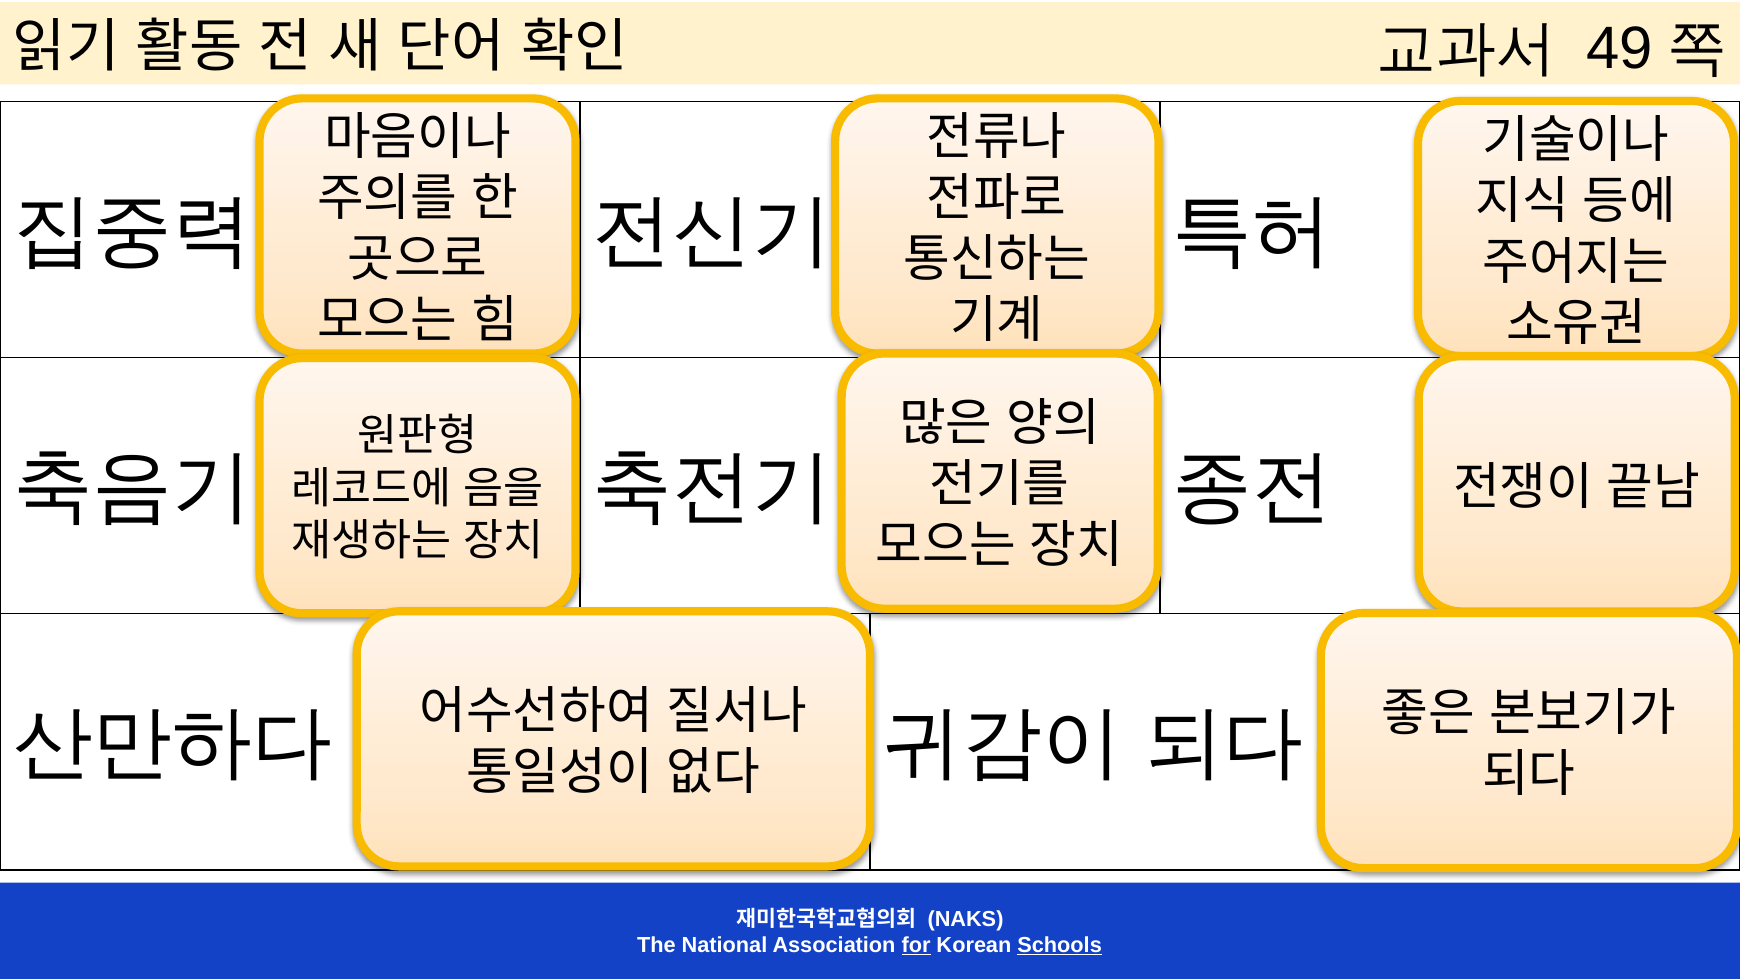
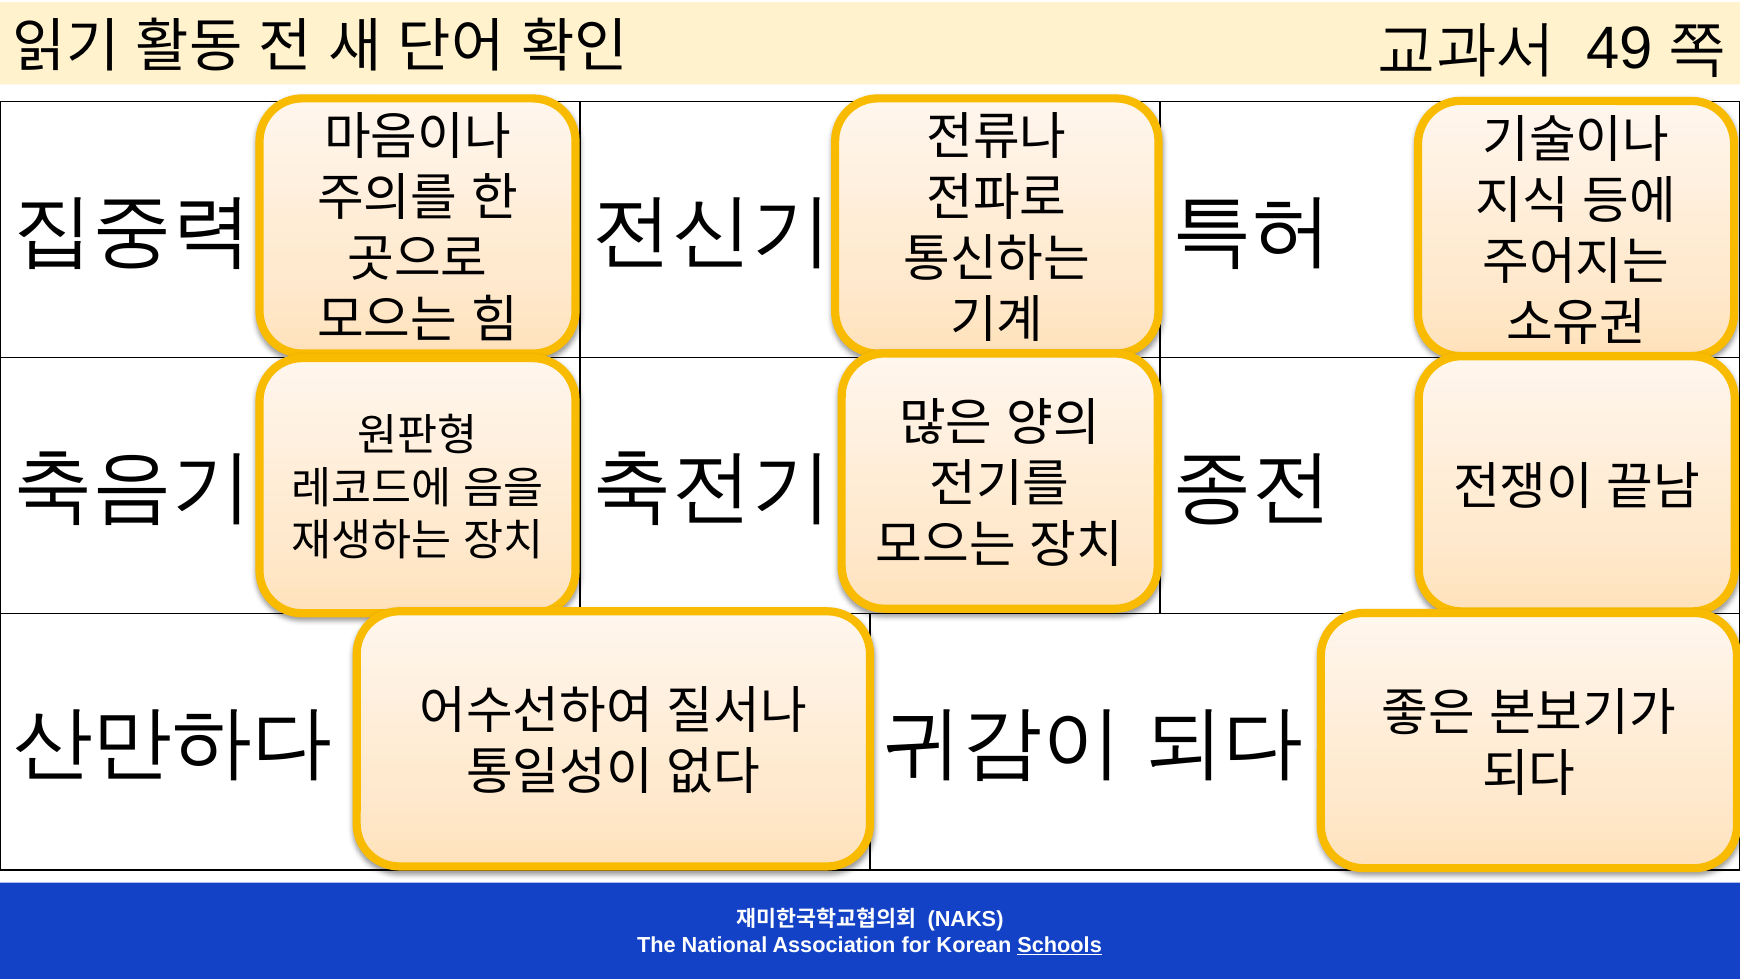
for underline: present -> none
